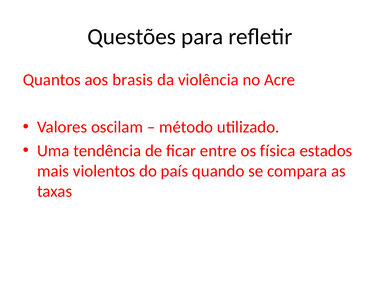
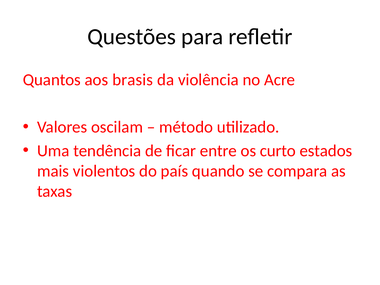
física: física -> curto
